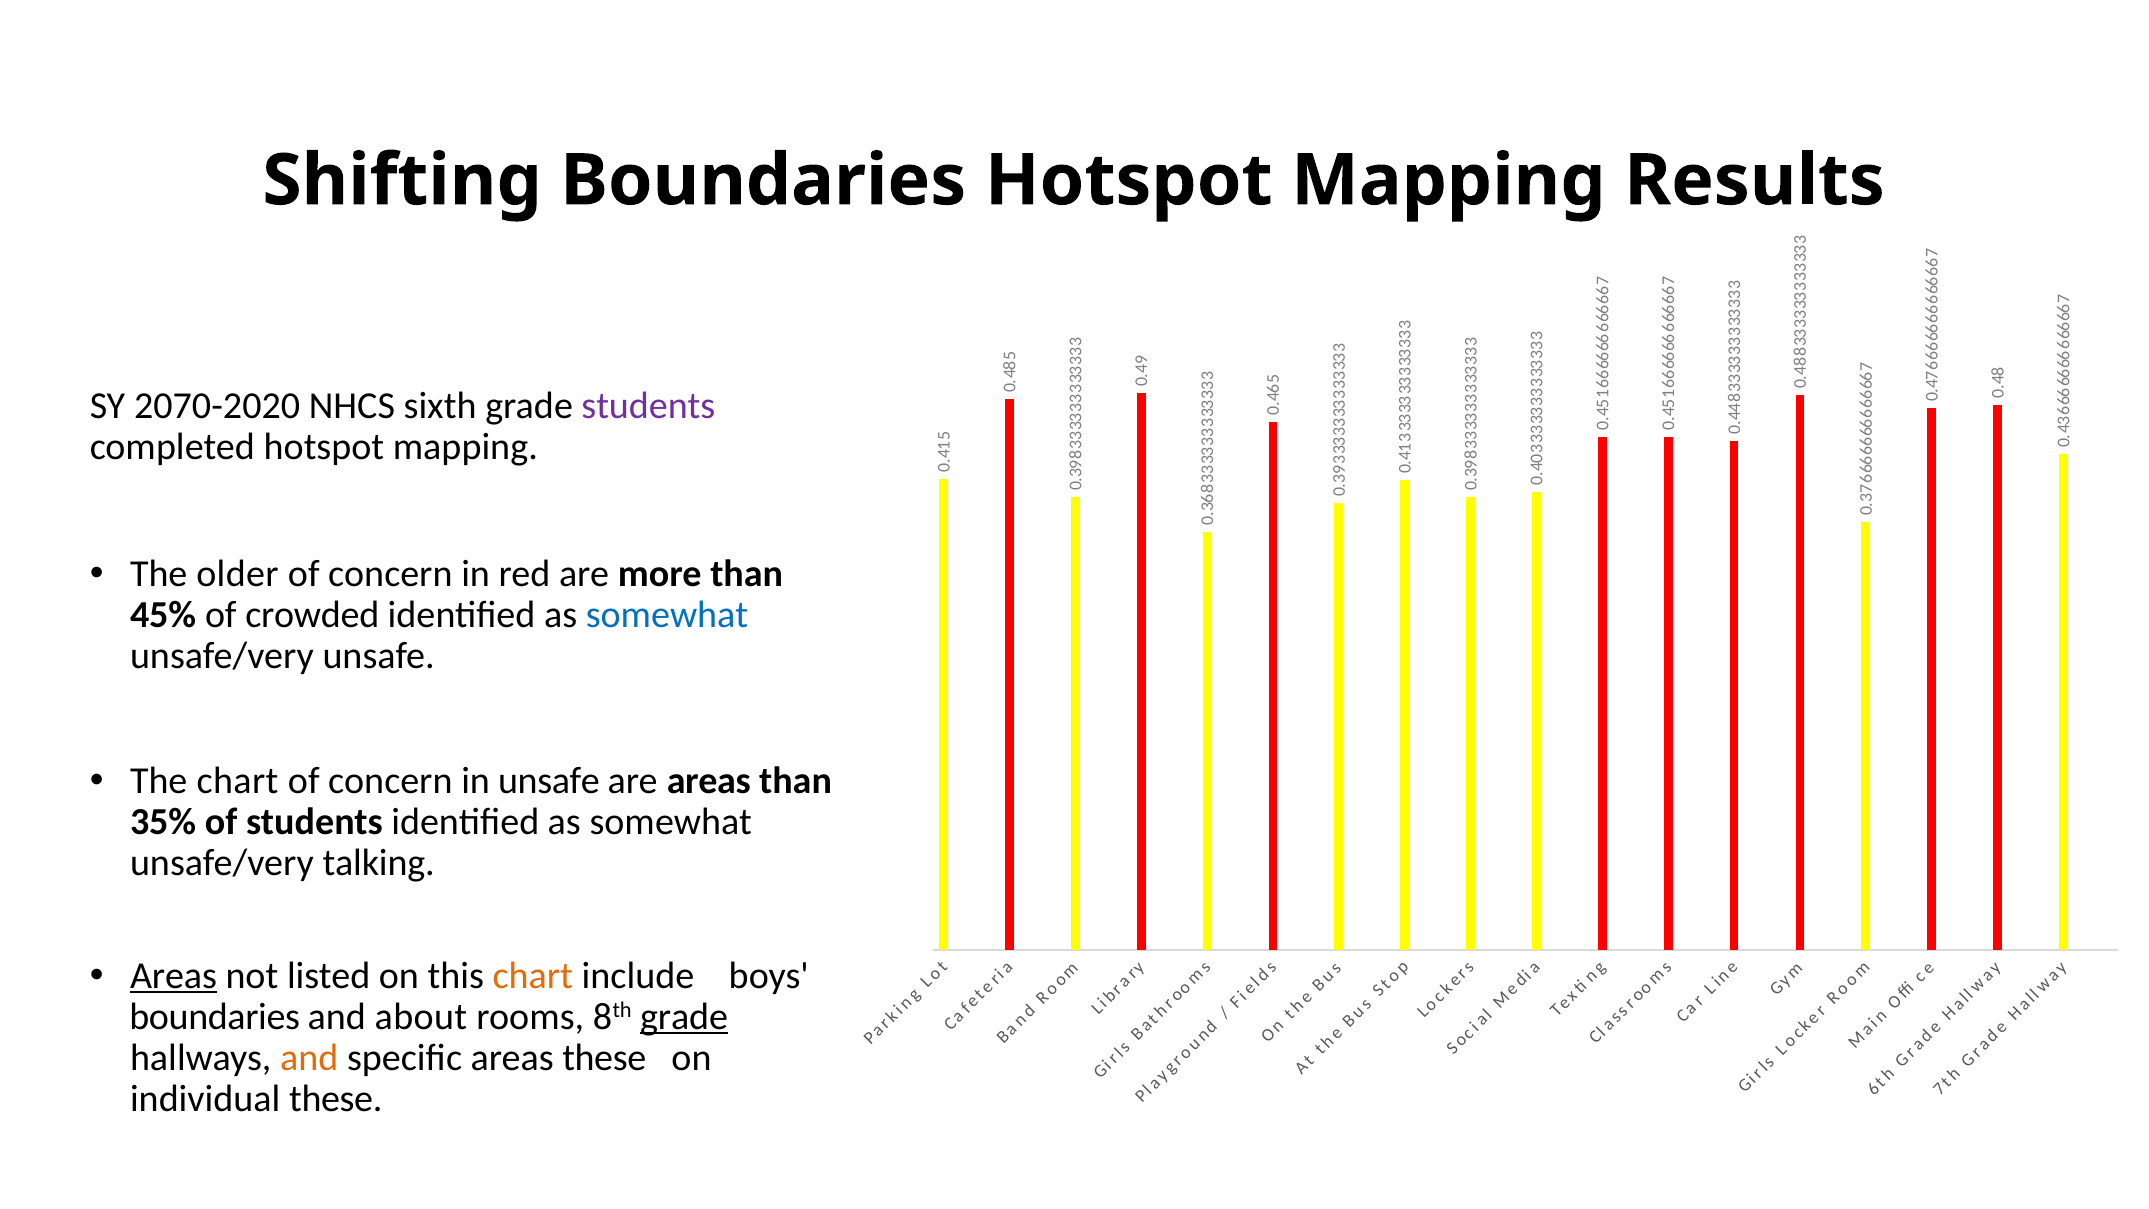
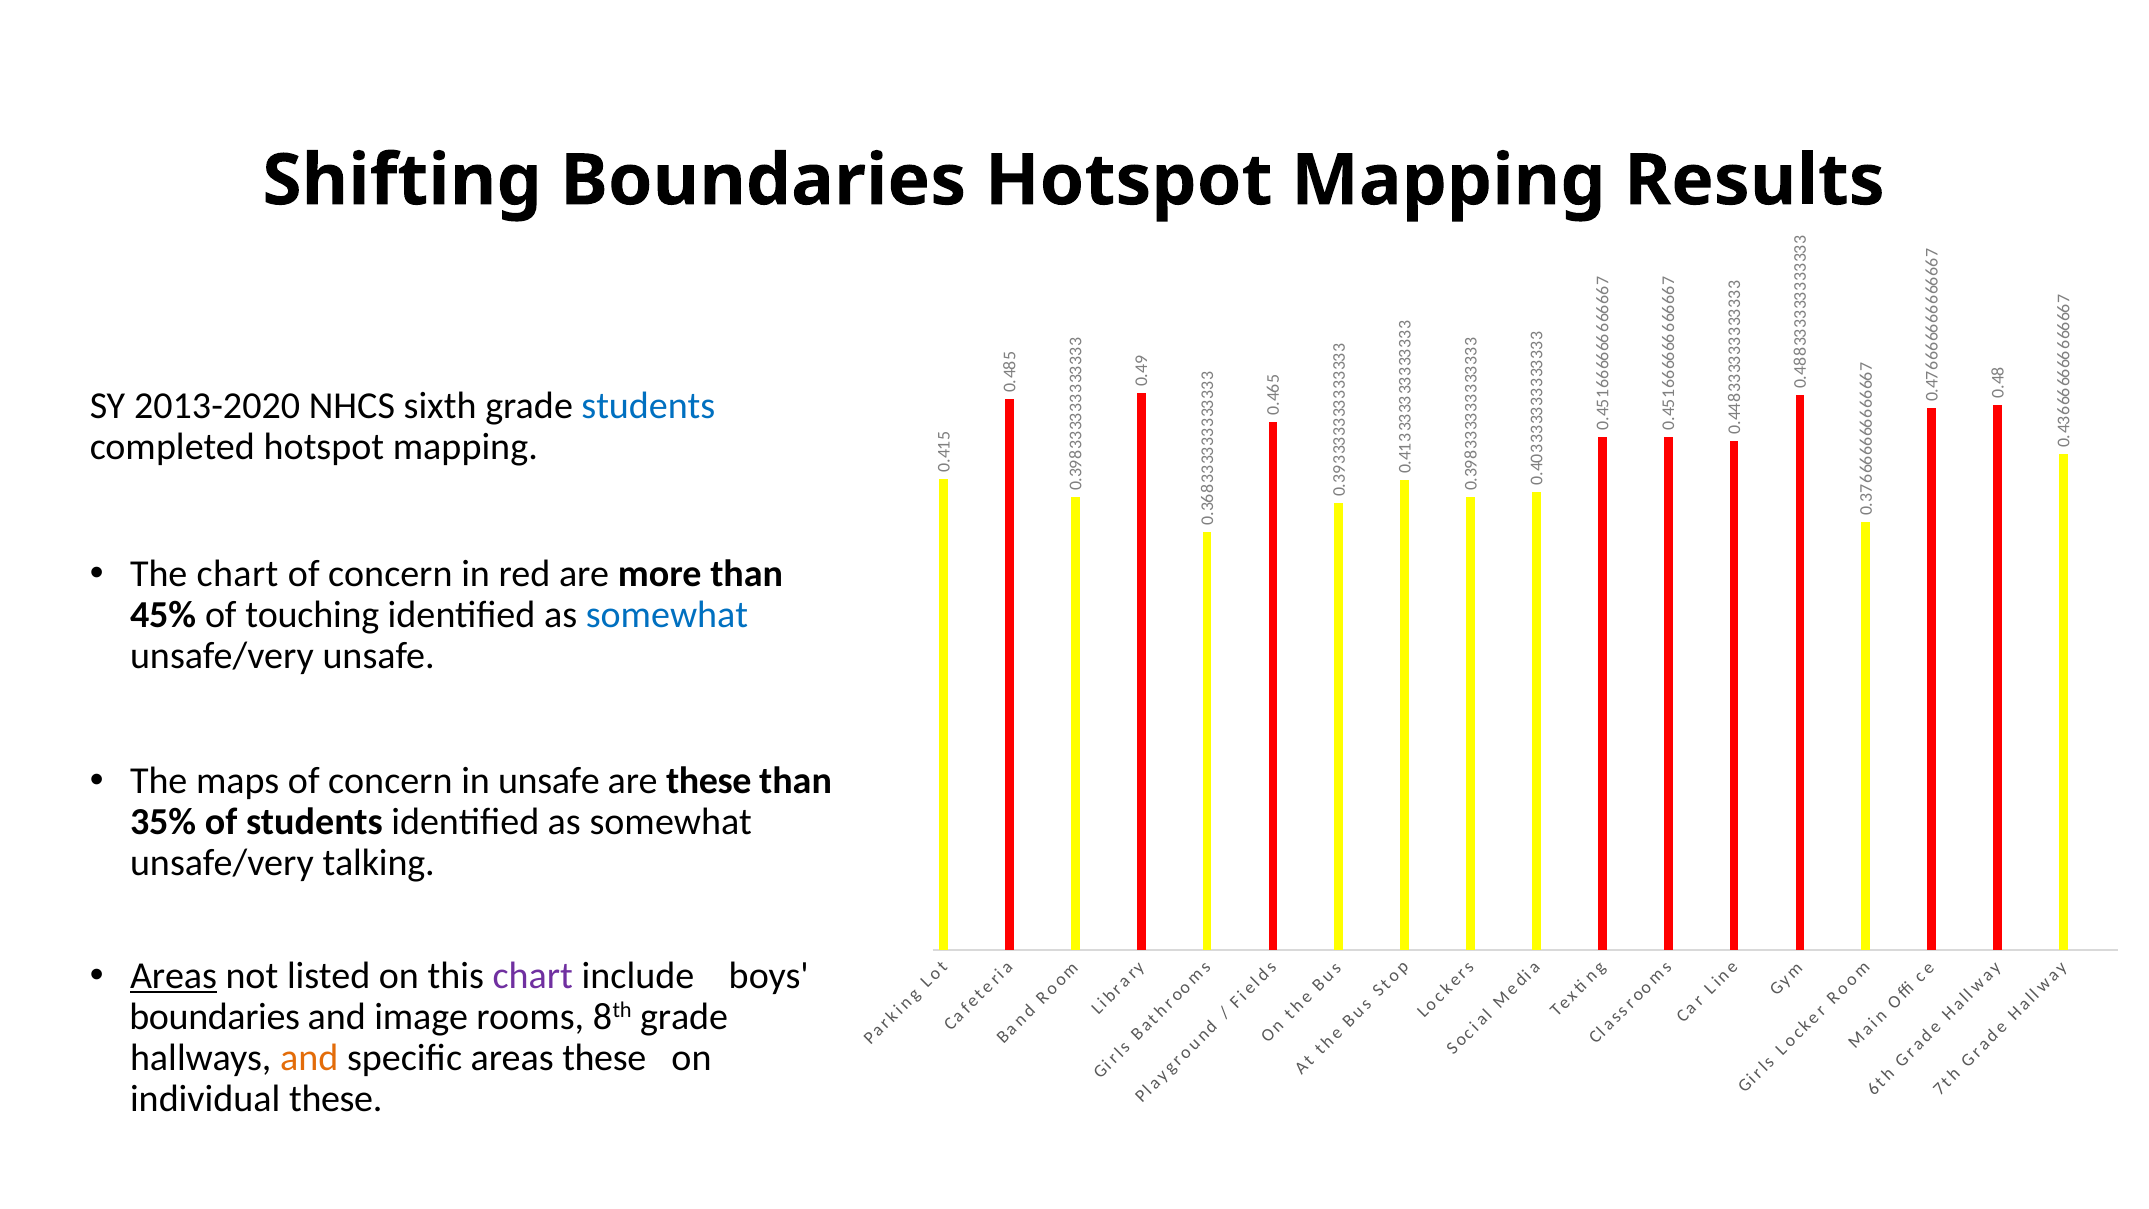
2070-2020: 2070-2020 -> 2013-2020
students at (648, 406) colour: purple -> blue
The older: older -> chart
crowded: crowded -> touching
The chart: chart -> maps
are areas: areas -> these
chart at (533, 976) colour: orange -> purple
about: about -> image
grade at (684, 1017) underline: present -> none
